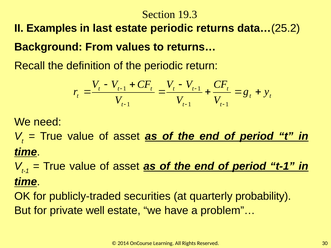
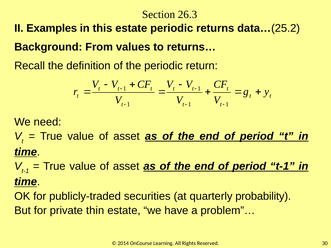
19.3: 19.3 -> 26.3
last: last -> this
well: well -> thin
